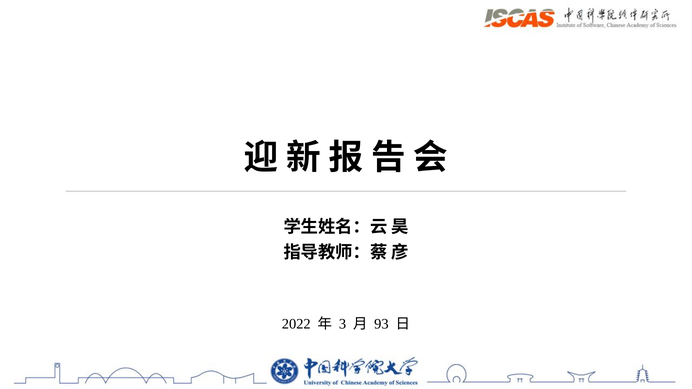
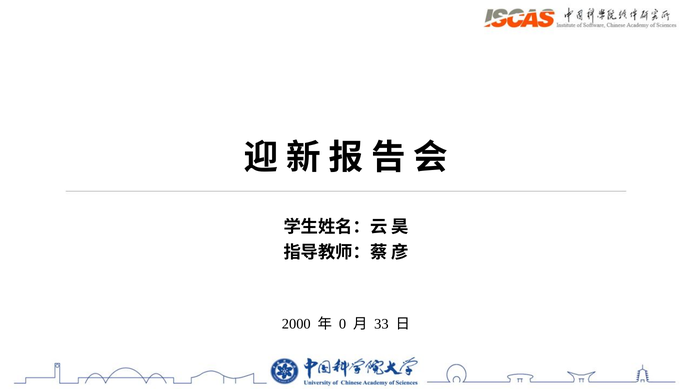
2022: 2022 -> 2000
3: 3 -> 0
93: 93 -> 33
